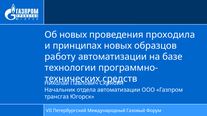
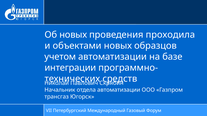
принципах: принципах -> объектами
работу: работу -> учетом
технологии: технологии -> интеграции
